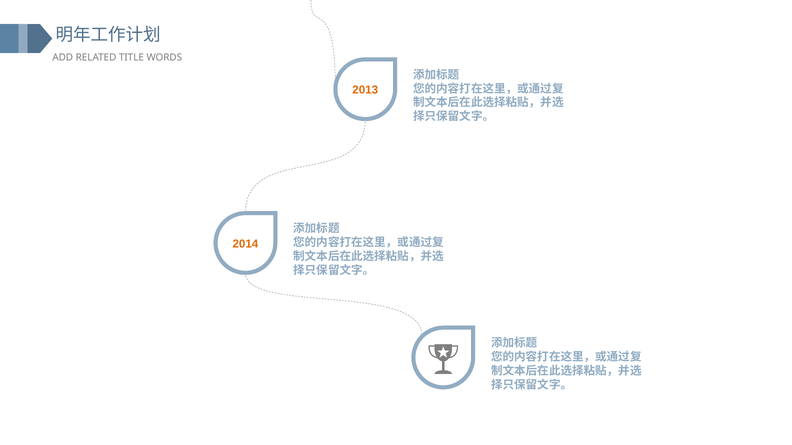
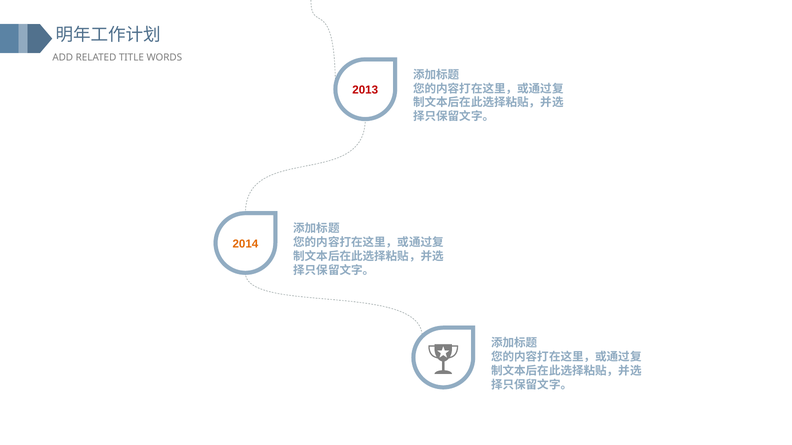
2013 colour: orange -> red
